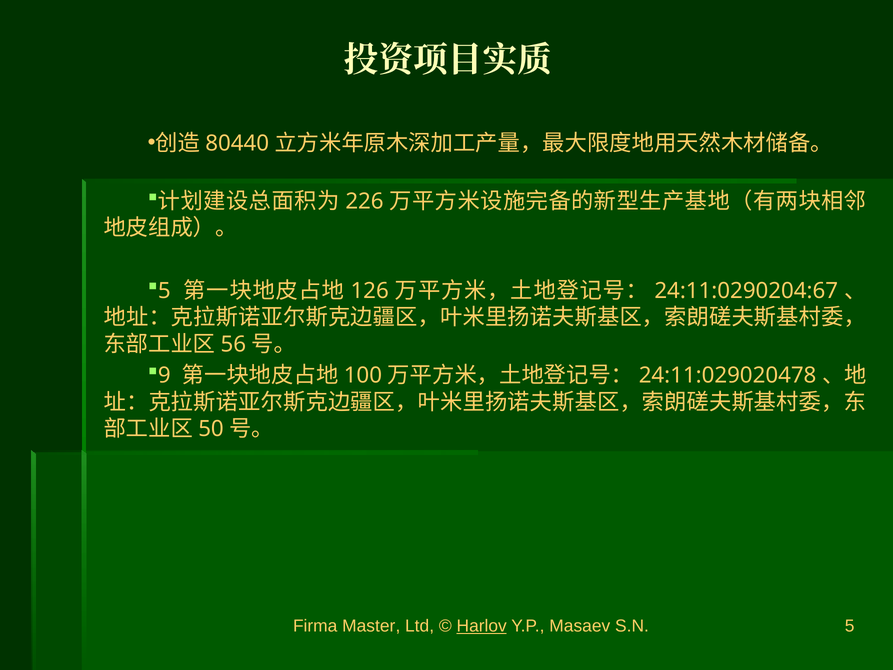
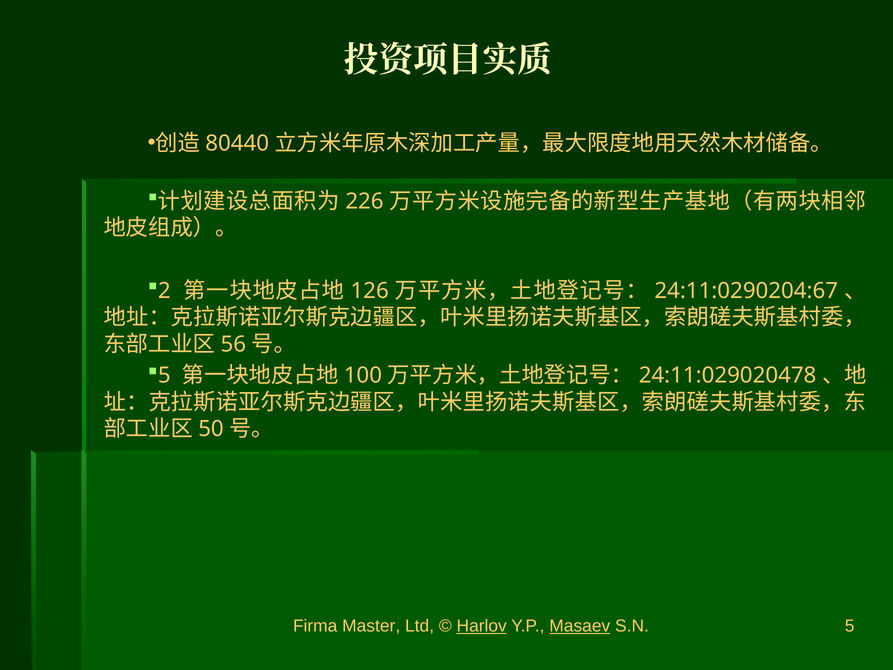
5 at (164, 291): 5 -> 2
9 at (164, 375): 9 -> 5
Masaev underline: none -> present
